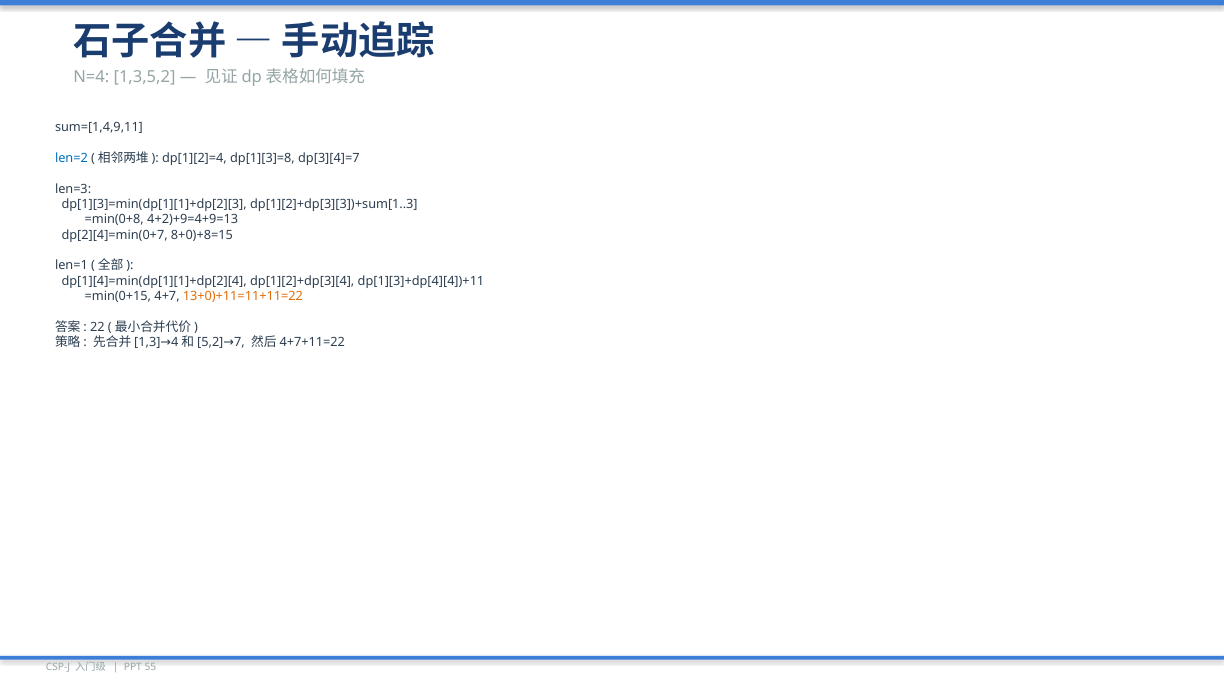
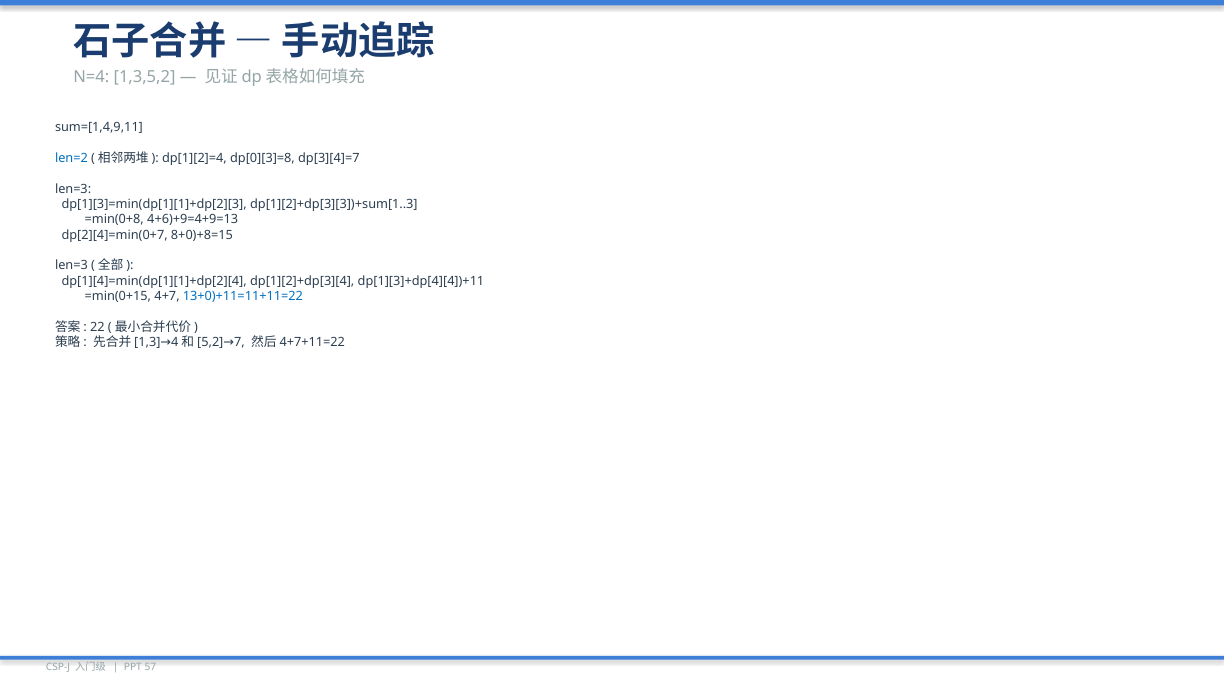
dp[1][3]=8: dp[1][3]=8 -> dp[0][3]=8
4+2)+9=4+9=13: 4+2)+9=4+9=13 -> 4+6)+9=4+9=13
len=1 at (71, 266): len=1 -> len=3
13+0)+11=11+11=22 colour: orange -> blue
55: 55 -> 57
